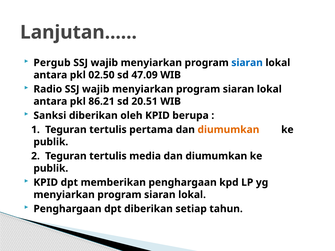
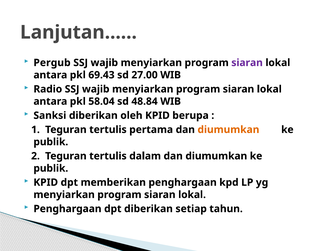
siaran at (247, 63) colour: blue -> purple
02.50: 02.50 -> 69.43
47.09: 47.09 -> 27.00
86.21: 86.21 -> 58.04
20.51: 20.51 -> 48.84
media: media -> dalam
